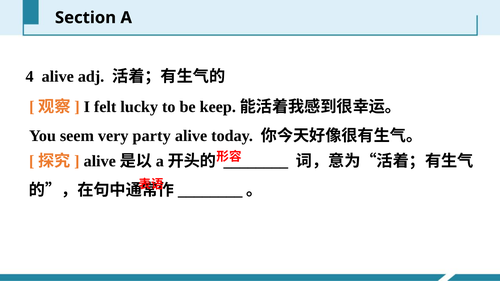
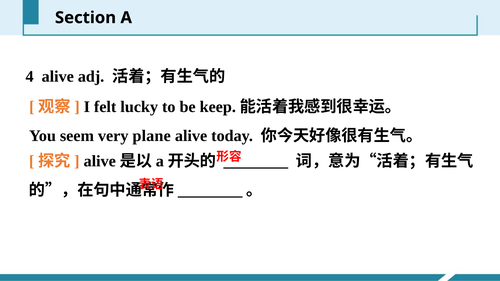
party: party -> plane
